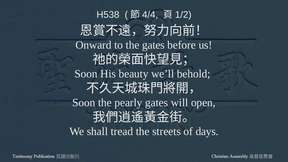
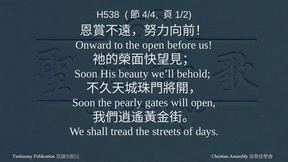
the gates: gates -> open
